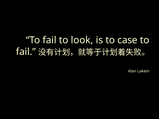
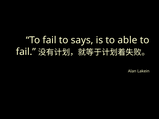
look: look -> says
case: case -> able
